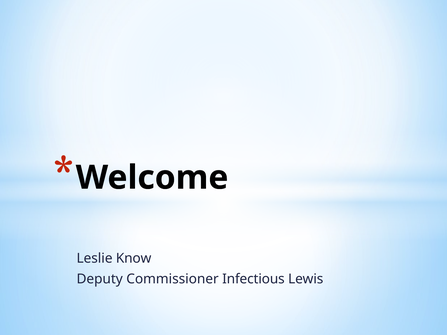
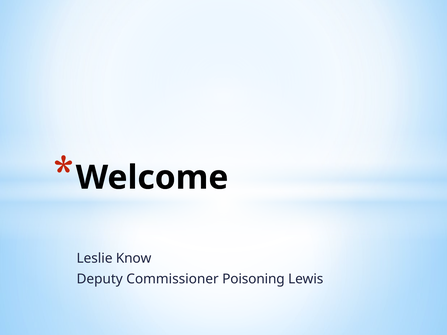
Infectious: Infectious -> Poisoning
